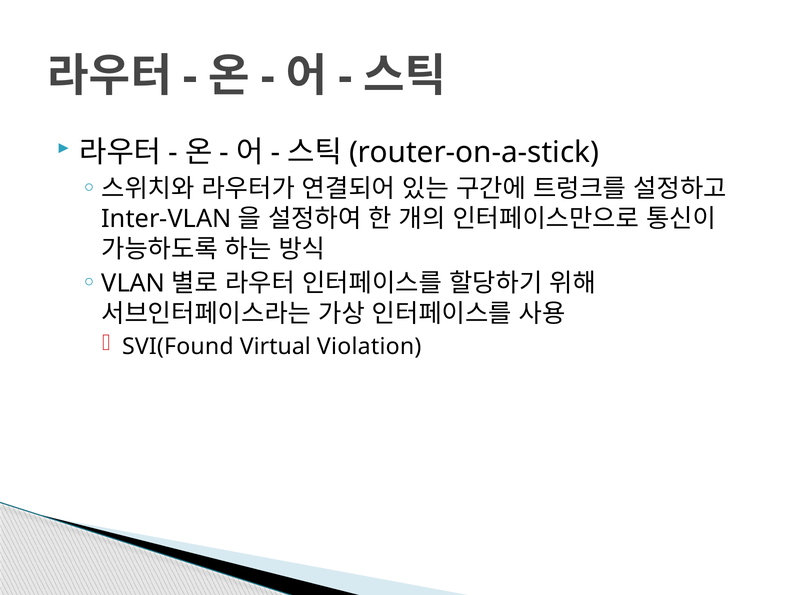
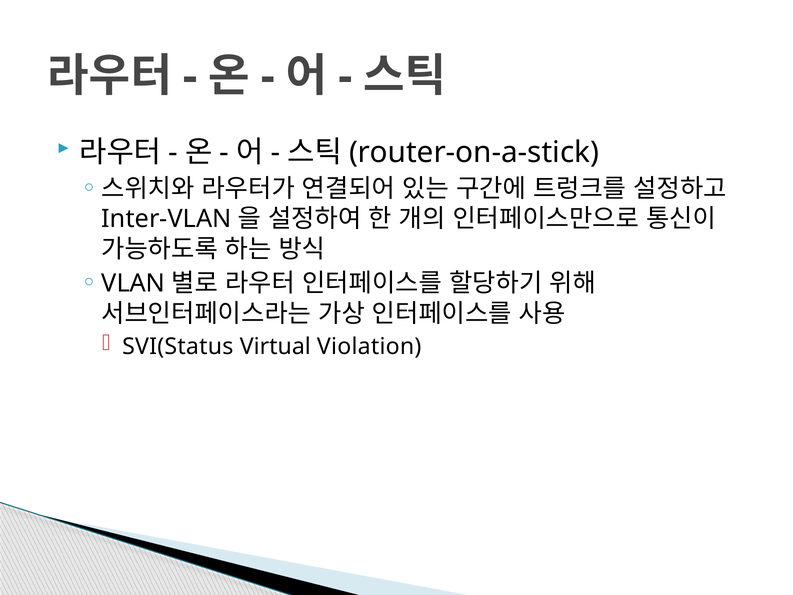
SVI(Found: SVI(Found -> SVI(Status
